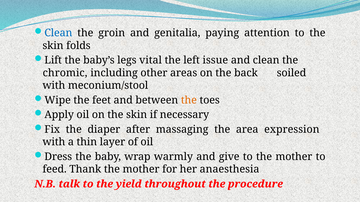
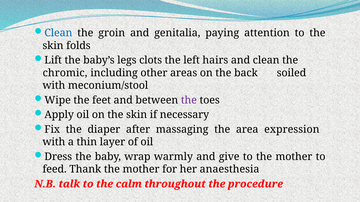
vital: vital -> clots
issue: issue -> hairs
the at (189, 100) colour: orange -> purple
yield: yield -> calm
